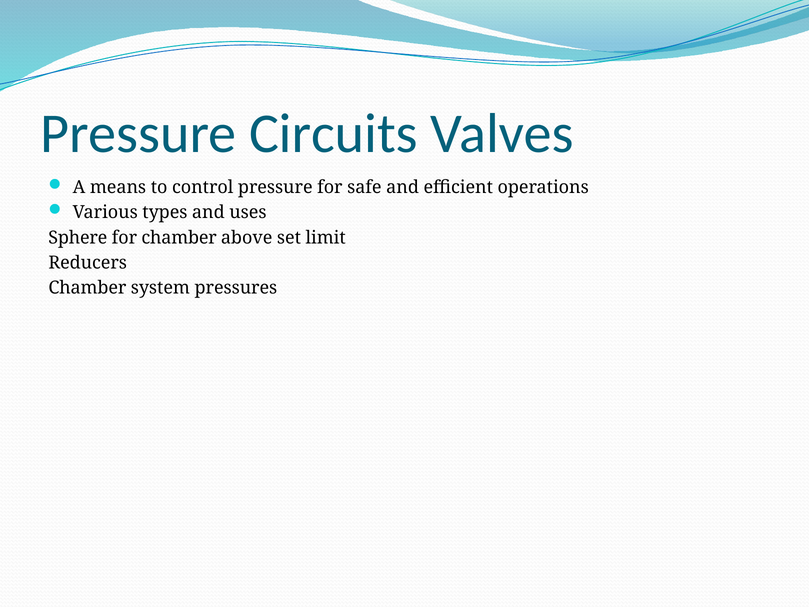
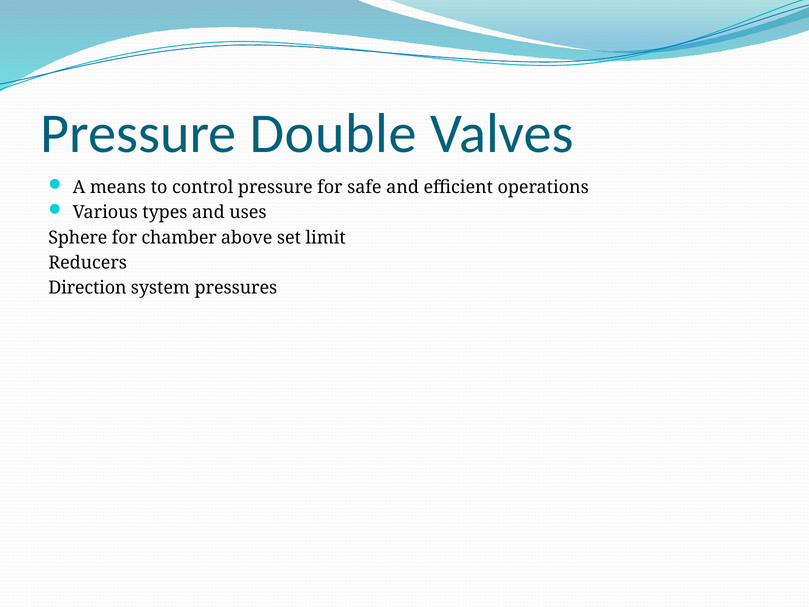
Circuits: Circuits -> Double
Chamber at (87, 288): Chamber -> Direction
